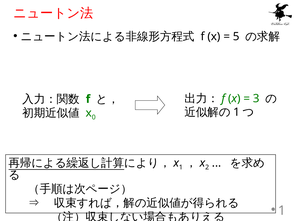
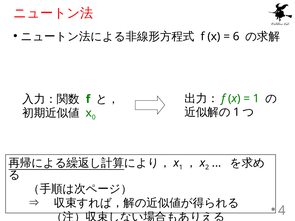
5: 5 -> 6
3 at (256, 99): 3 -> 1
1 at (282, 211): 1 -> 4
